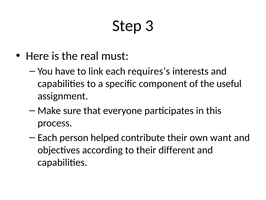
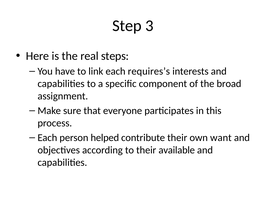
must: must -> steps
useful: useful -> broad
different: different -> available
